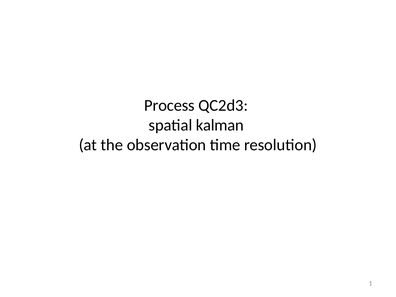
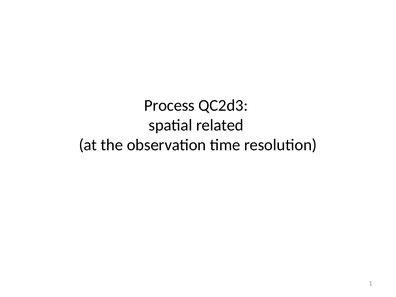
kalman: kalman -> related
